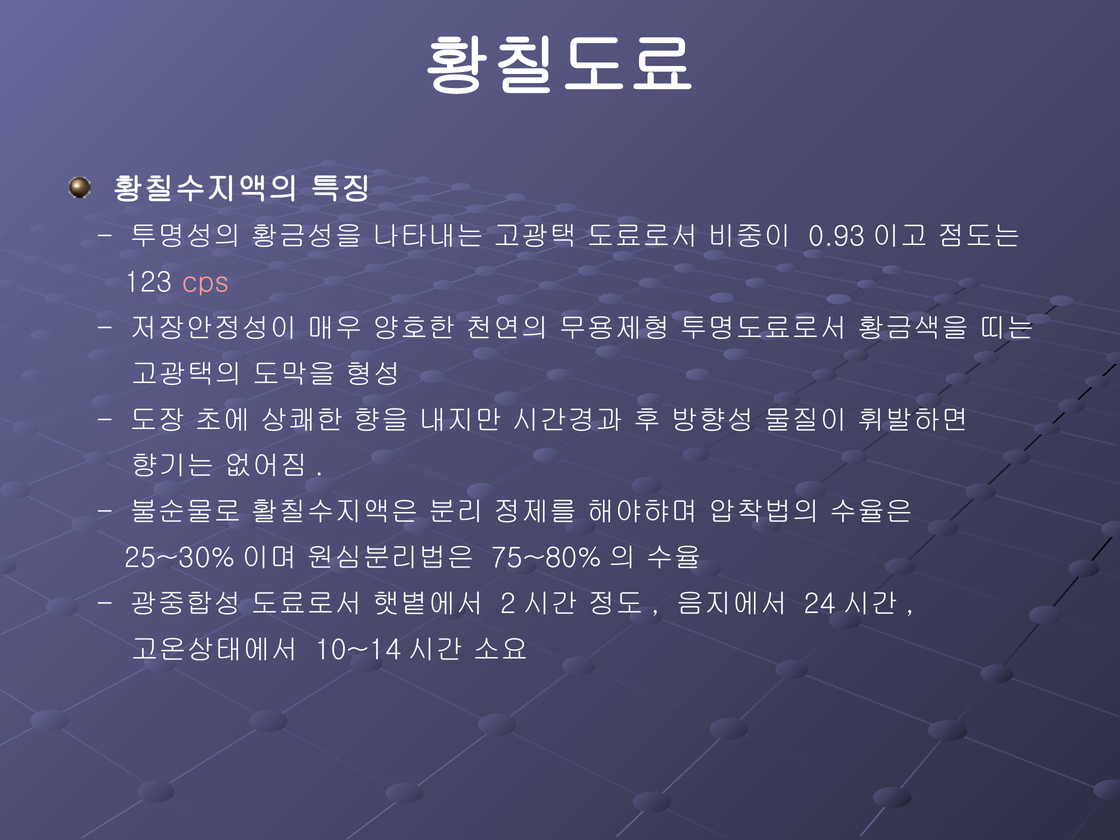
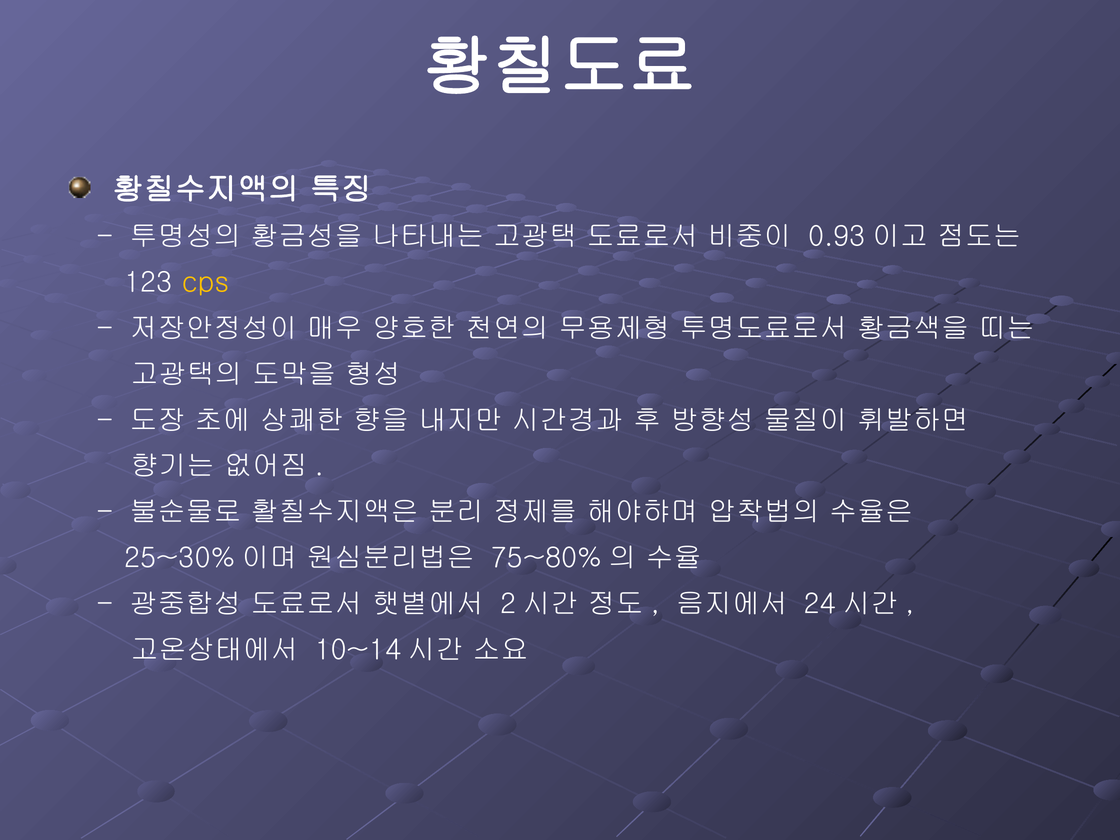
cps colour: pink -> yellow
